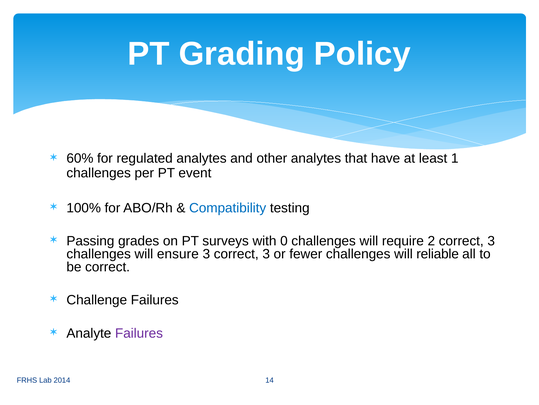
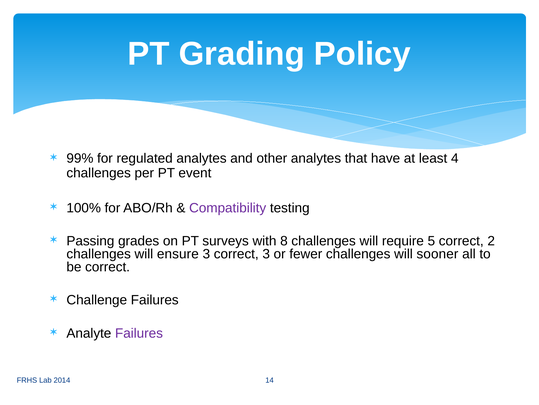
60%: 60% -> 99%
1: 1 -> 4
Compatibility colour: blue -> purple
0: 0 -> 8
2: 2 -> 5
3 at (491, 241): 3 -> 2
reliable: reliable -> sooner
